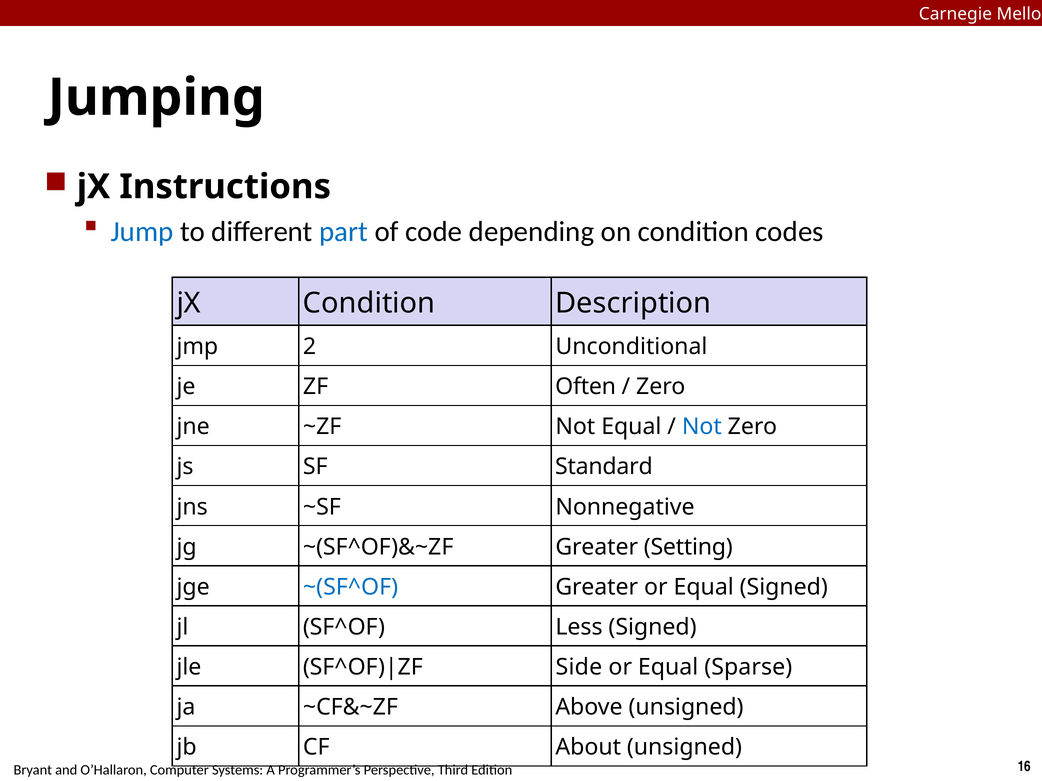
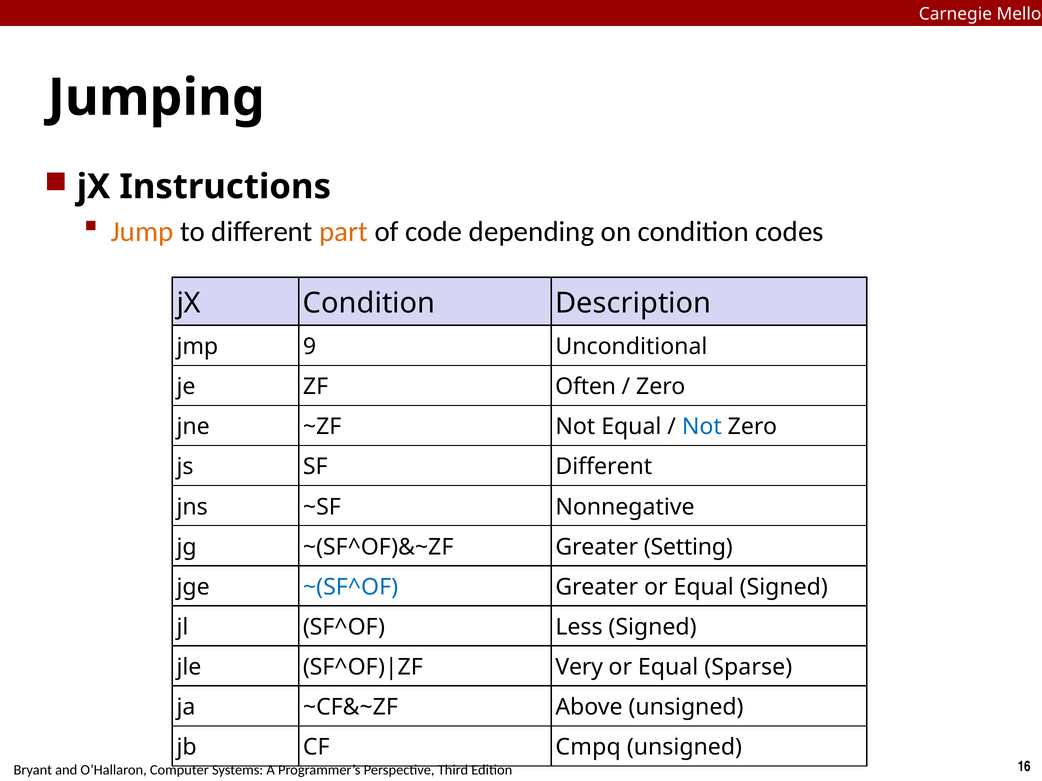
Jump colour: blue -> orange
part colour: blue -> orange
2: 2 -> 9
SF Standard: Standard -> Different
Side: Side -> Very
About: About -> Cmpq
